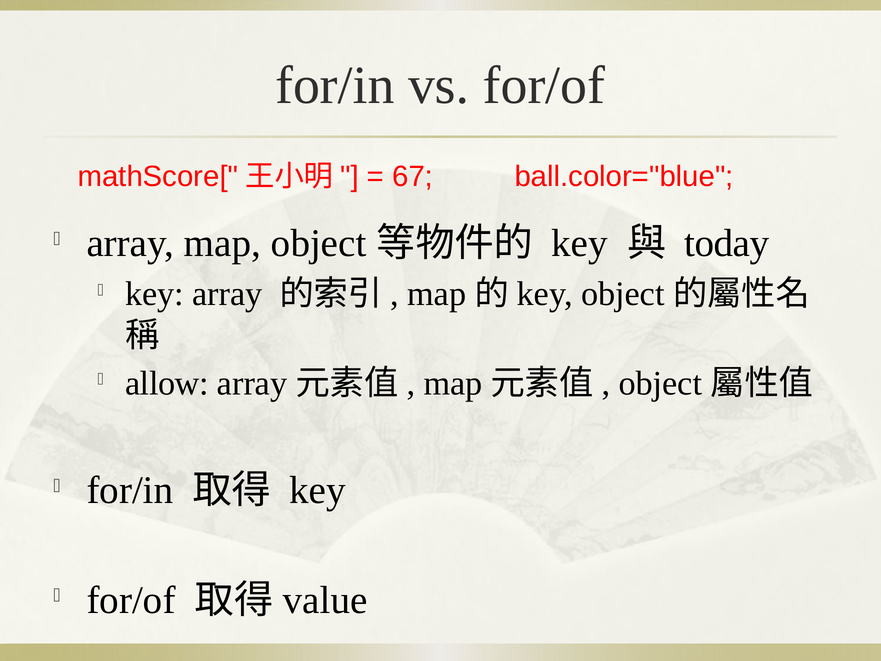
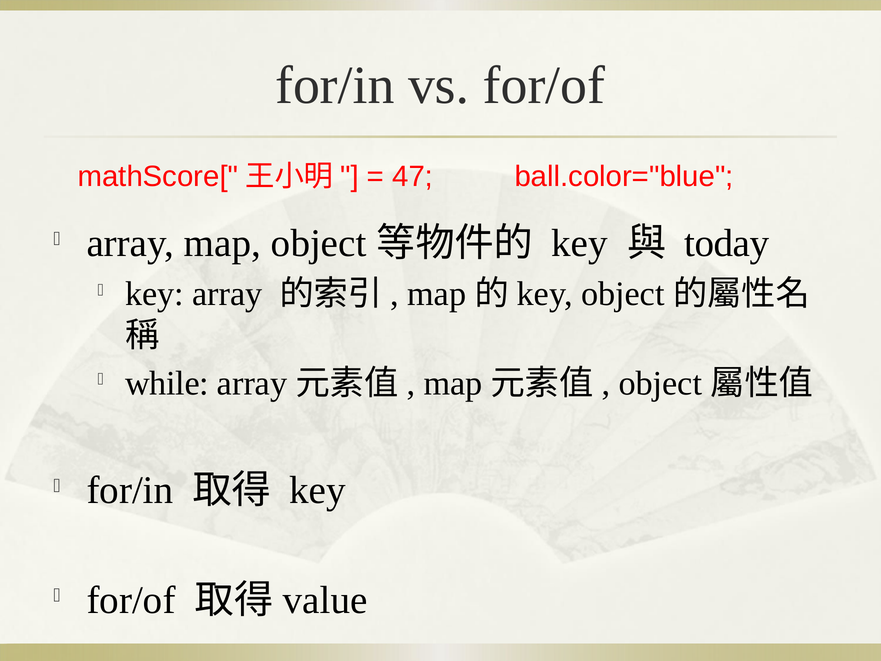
67: 67 -> 47
allow: allow -> while
